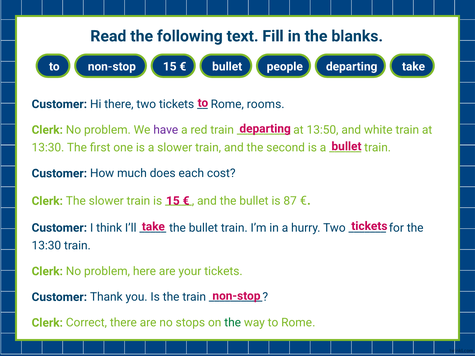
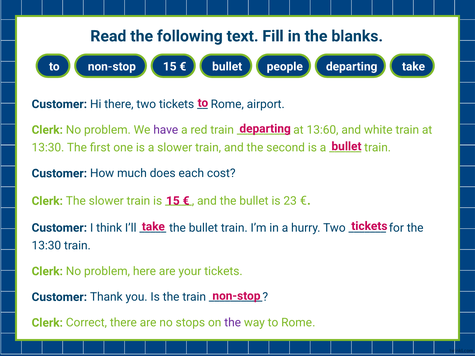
rooms: rooms -> airport
13:50: 13:50 -> 13:60
87: 87 -> 23
the at (233, 323) colour: green -> purple
